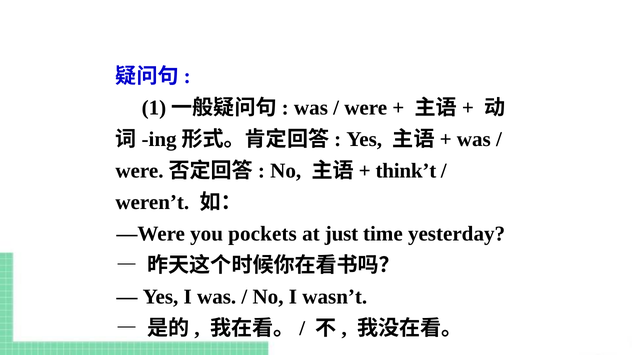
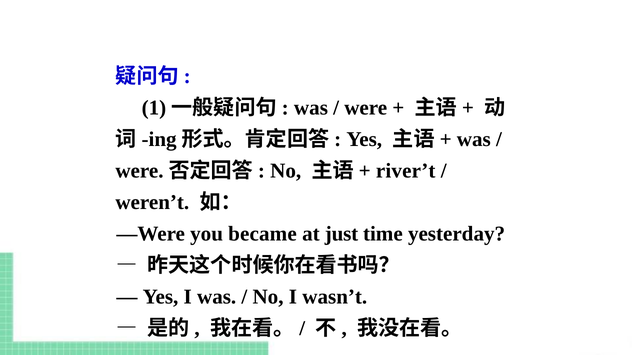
think’t: think’t -> river’t
pockets: pockets -> became
